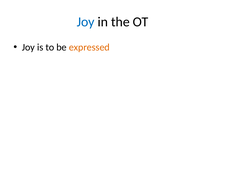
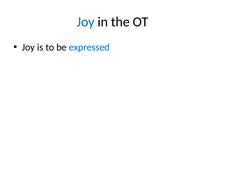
expressed colour: orange -> blue
